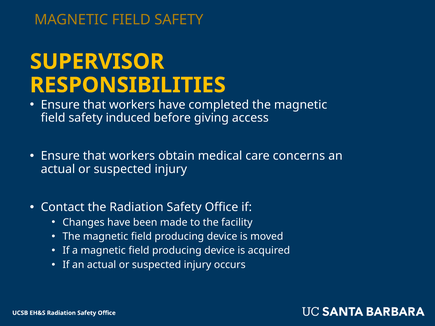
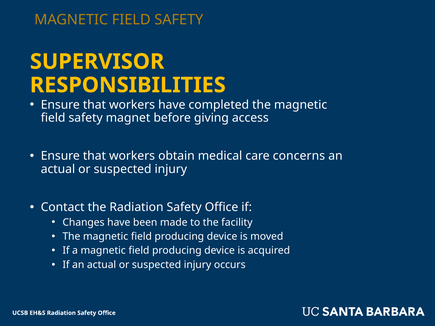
induced: induced -> magnet
